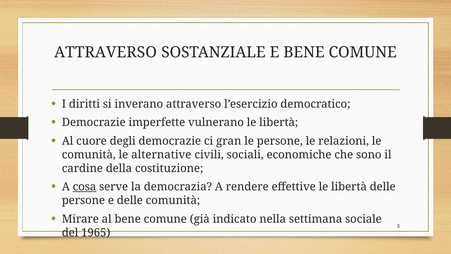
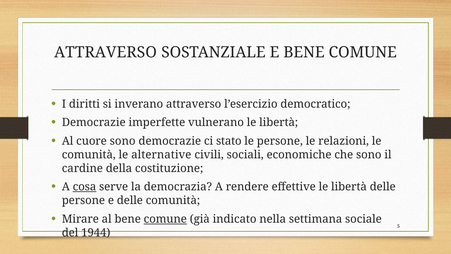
cuore degli: degli -> sono
gran: gran -> stato
comune at (165, 219) underline: none -> present
1965: 1965 -> 1944
